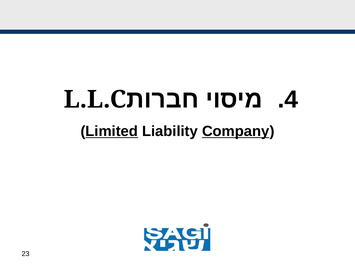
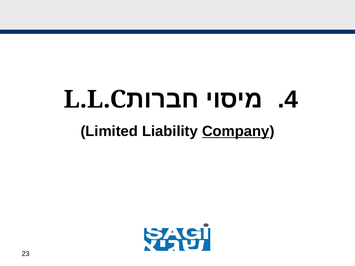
Limited underline: present -> none
